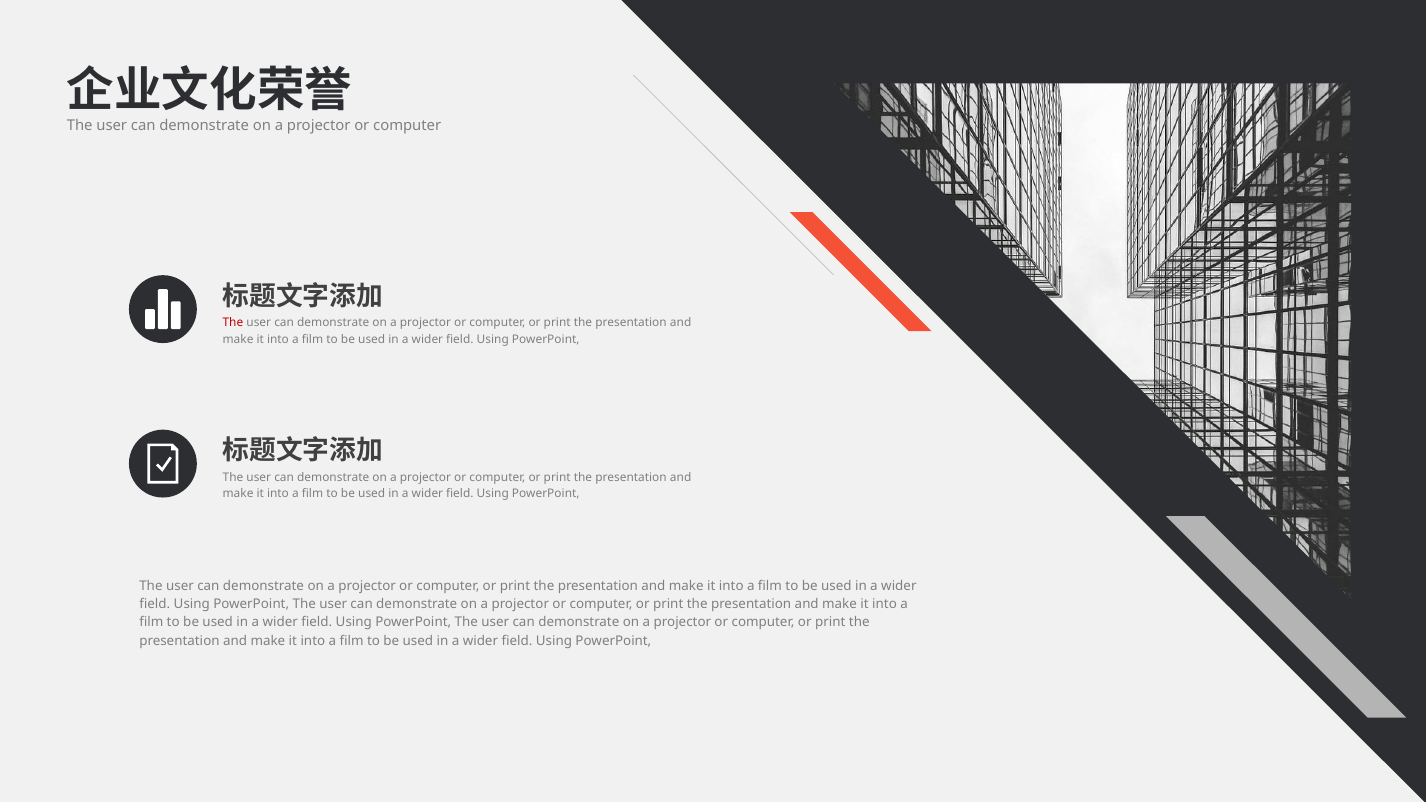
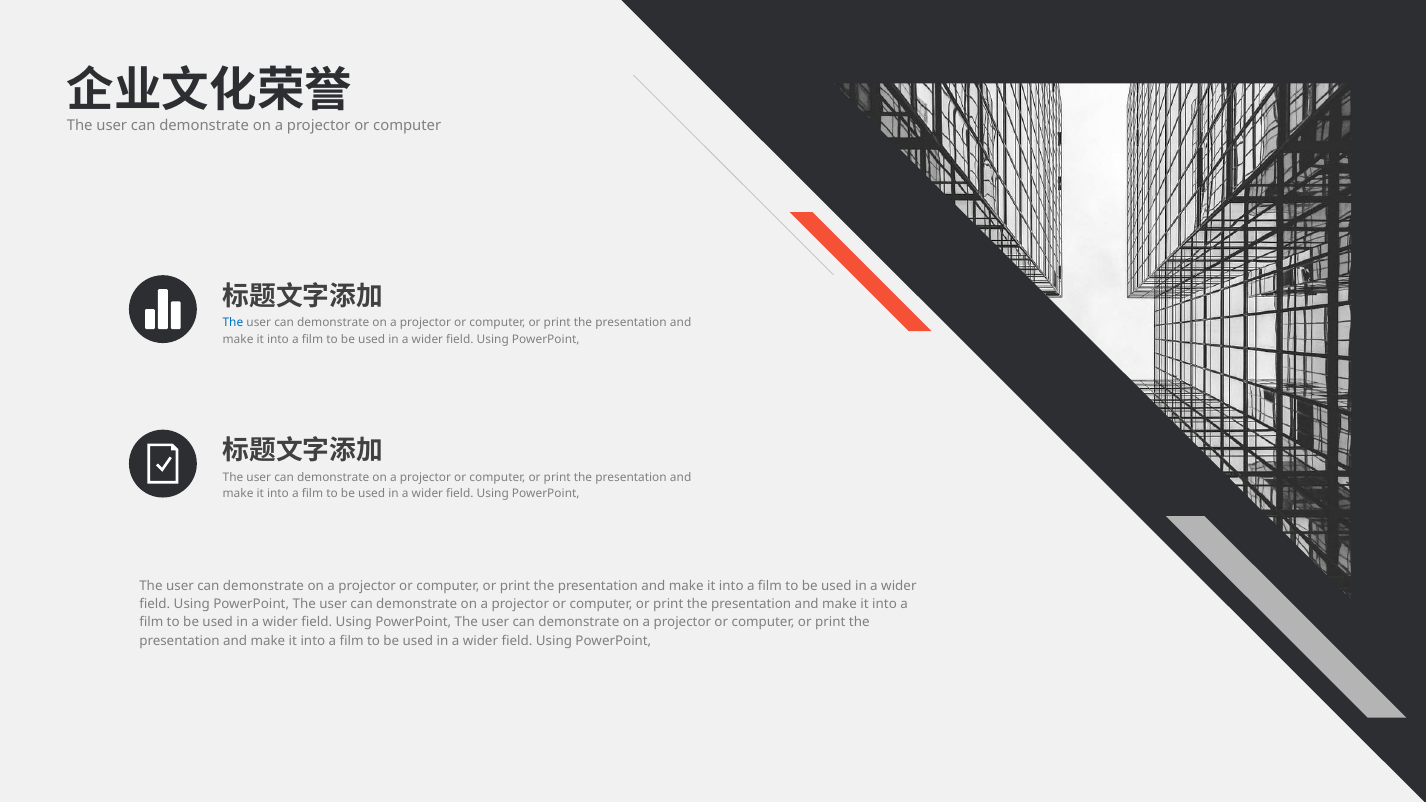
The at (233, 323) colour: red -> blue
